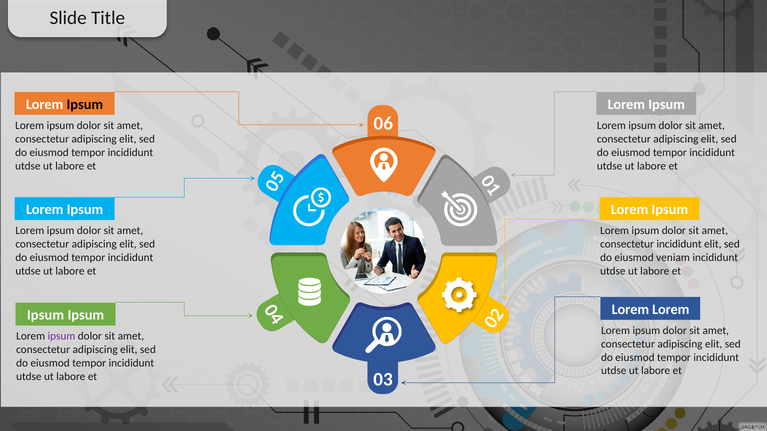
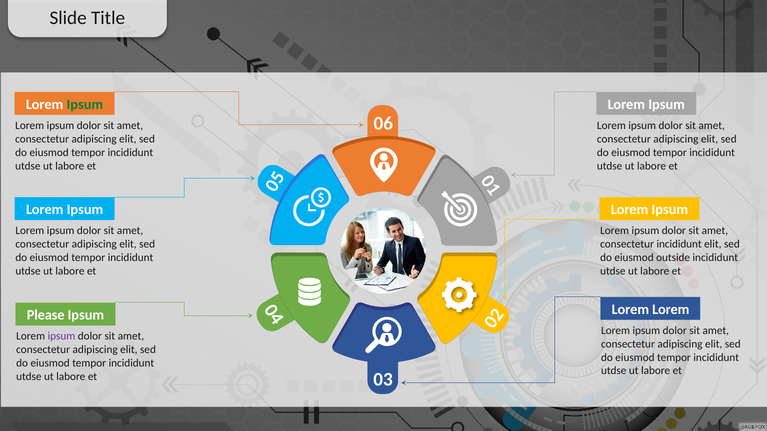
Ipsum at (85, 105) colour: black -> green
veniam: veniam -> outside
Ipsum at (46, 315): Ipsum -> Please
